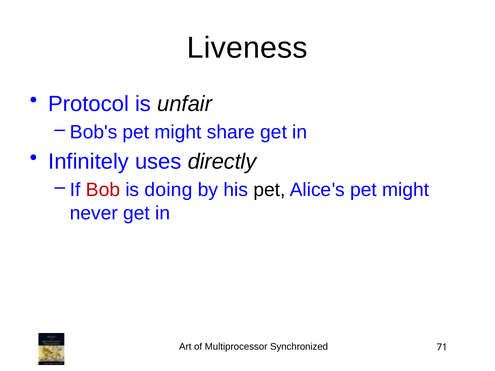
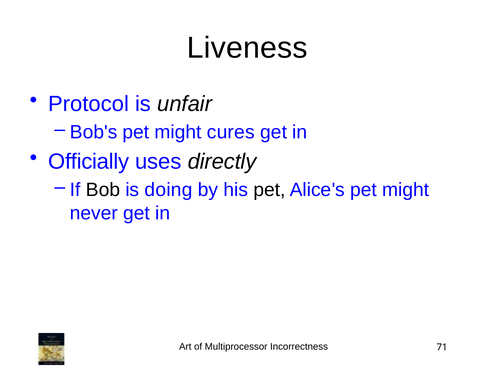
share: share -> cures
Infinitely: Infinitely -> Officially
Bob colour: red -> black
Synchronized: Synchronized -> Incorrectness
